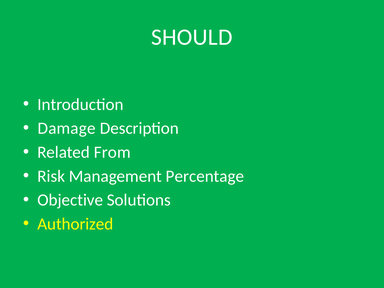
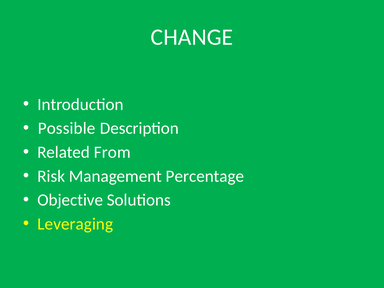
SHOULD: SHOULD -> CHANGE
Damage: Damage -> Possible
Authorized: Authorized -> Leveraging
